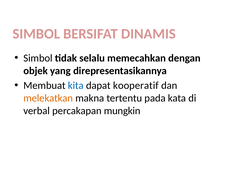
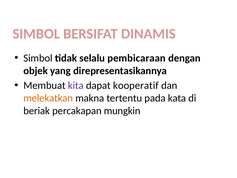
memecahkan: memecahkan -> pembicaraan
kita colour: blue -> purple
verbal: verbal -> beriak
